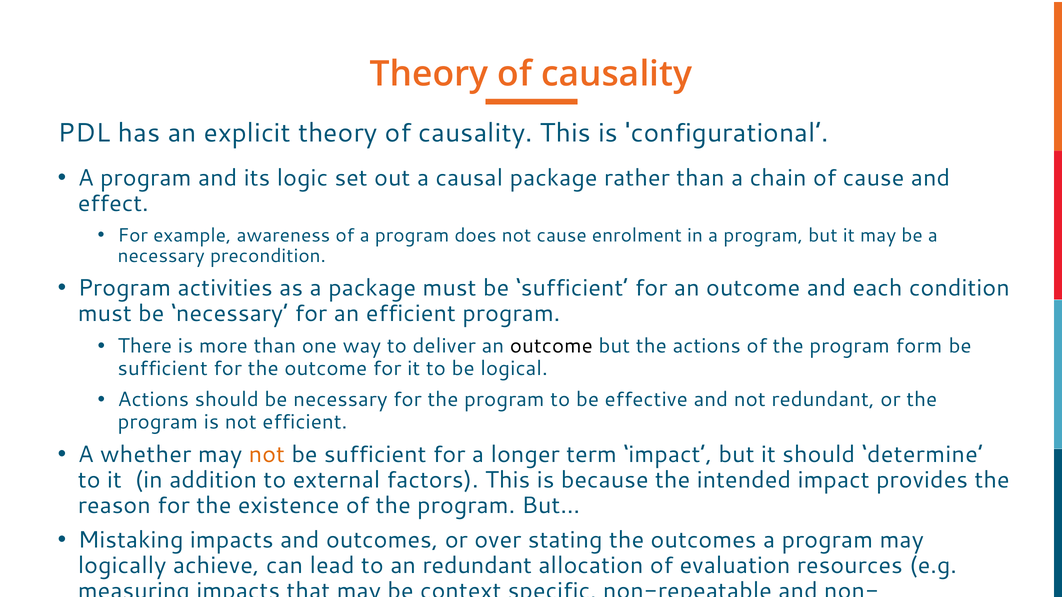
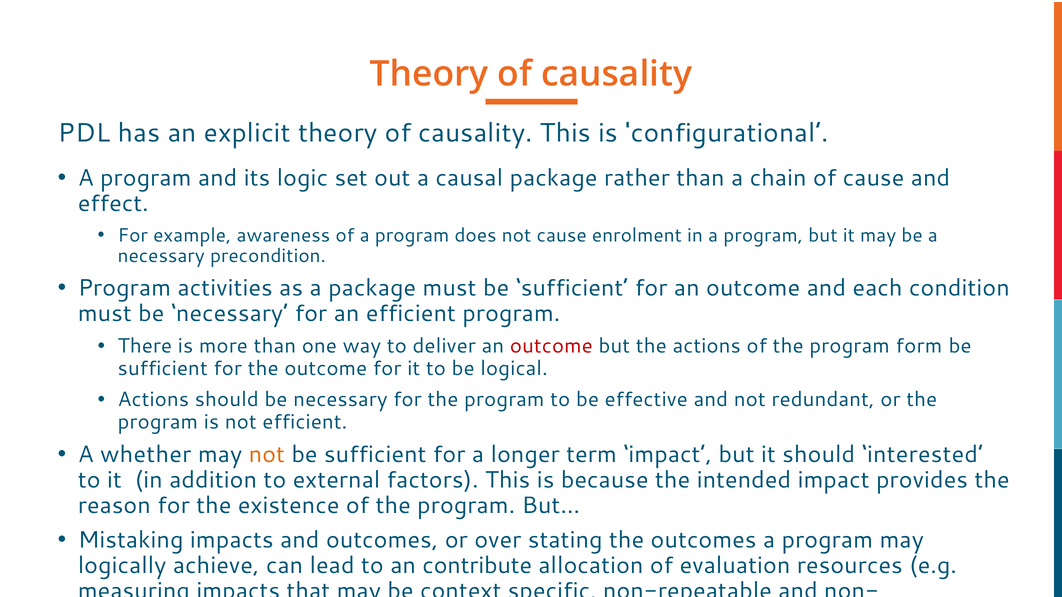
outcome at (551, 346) colour: black -> red
determine: determine -> interested
an redundant: redundant -> contribute
